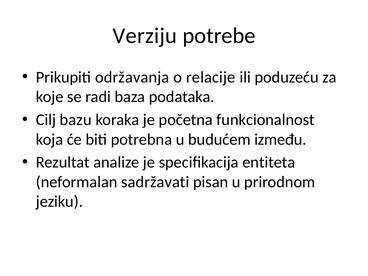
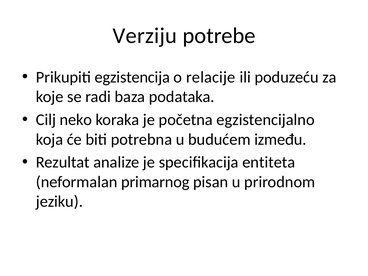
održavanja: održavanja -> egzistencija
bazu: bazu -> neko
funkcionalnost: funkcionalnost -> egzistencijalno
sadržavati: sadržavati -> primarnog
